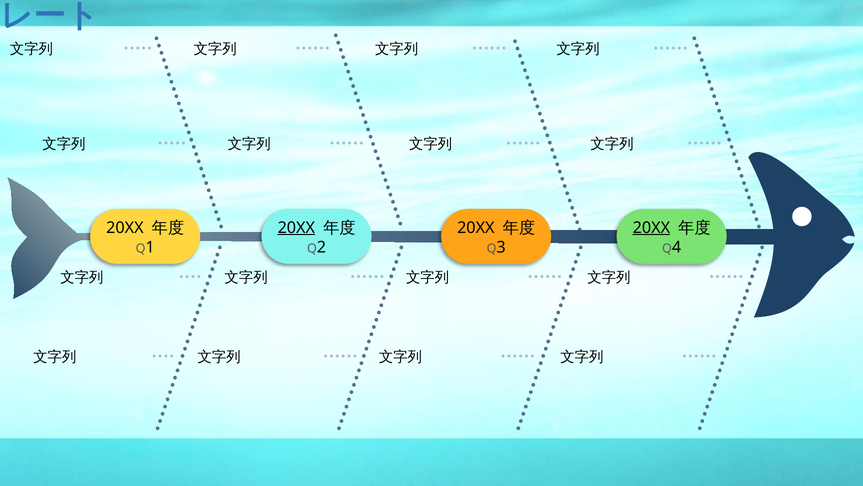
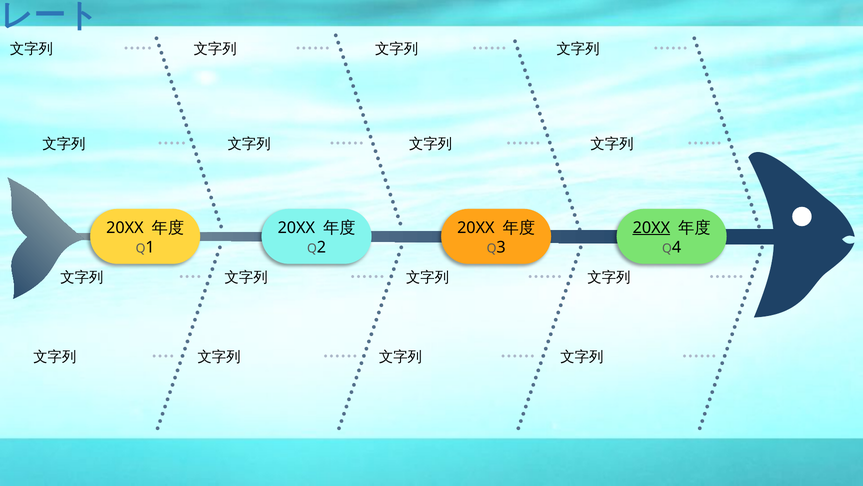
20XX at (296, 227) underline: present -> none
